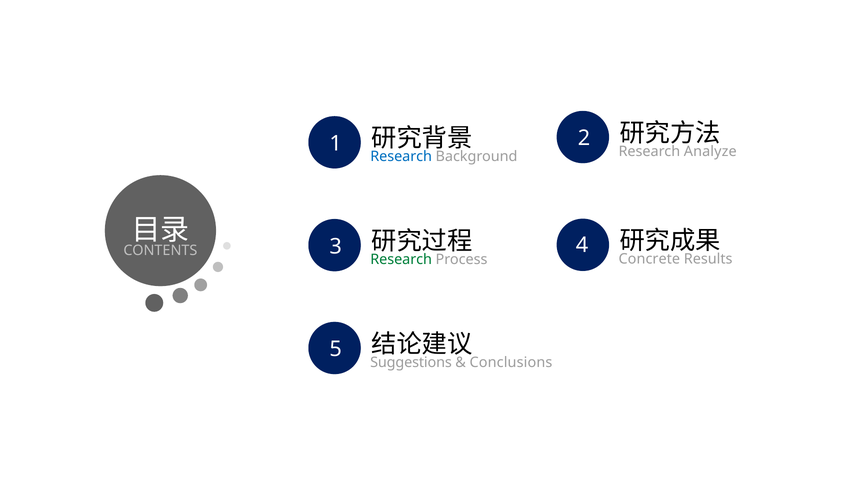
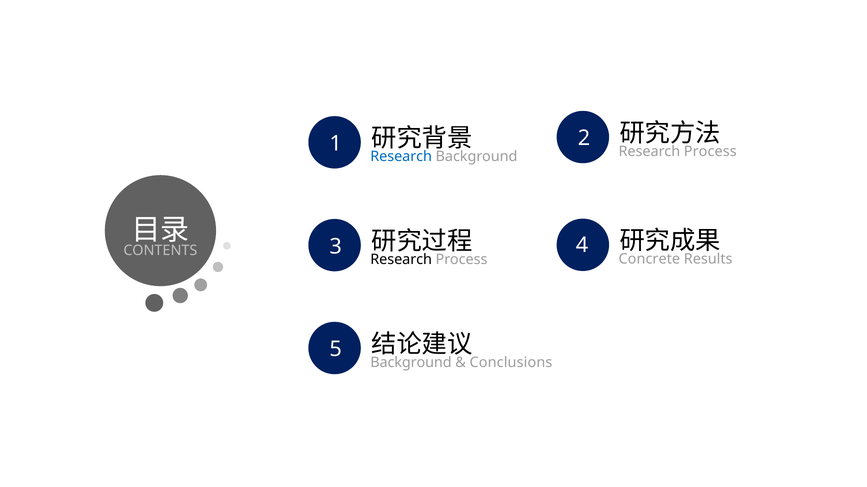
Analyze at (710, 151): Analyze -> Process
Research at (401, 260) colour: green -> black
Suggestions at (411, 363): Suggestions -> Background
